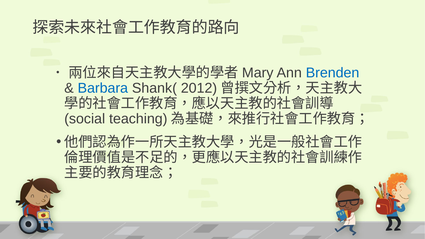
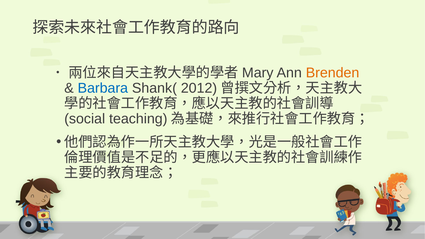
Brenden colour: blue -> orange
